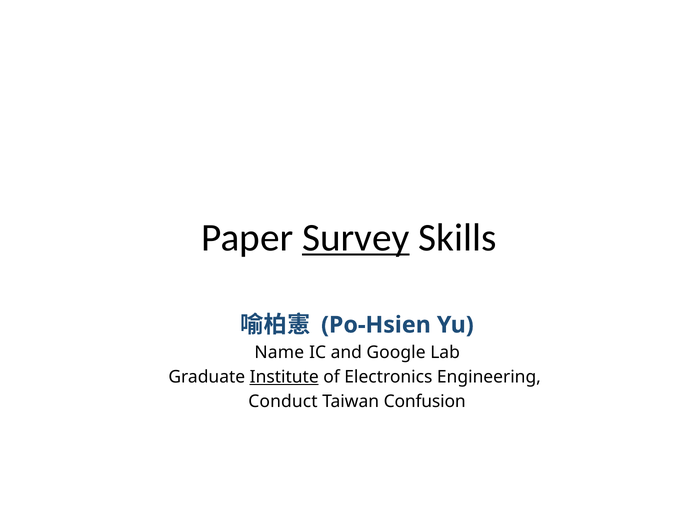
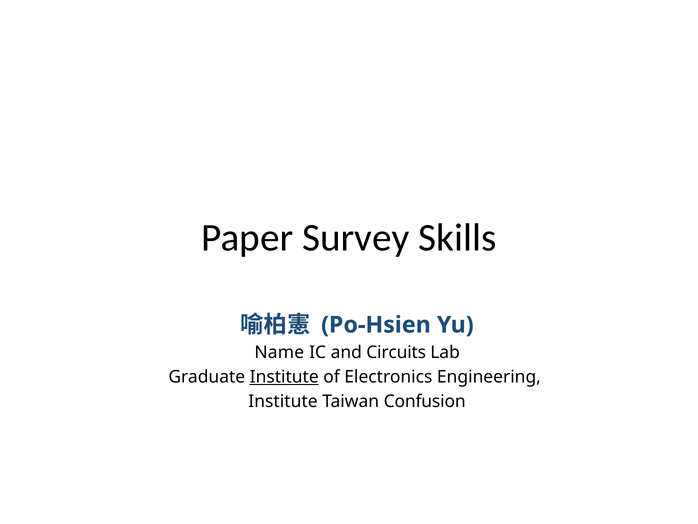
Survey underline: present -> none
Google: Google -> Circuits
Conduct at (283, 401): Conduct -> Institute
